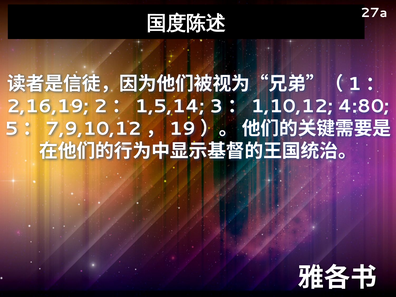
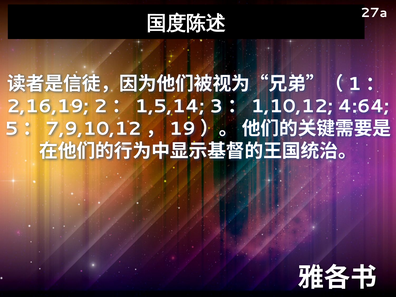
4:80: 4:80 -> 4:64
